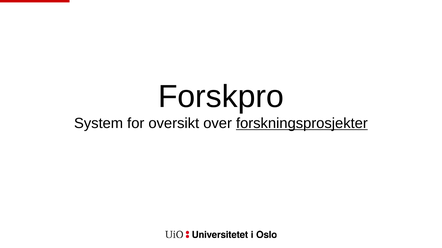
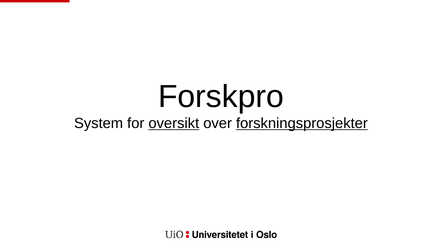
oversikt underline: none -> present
